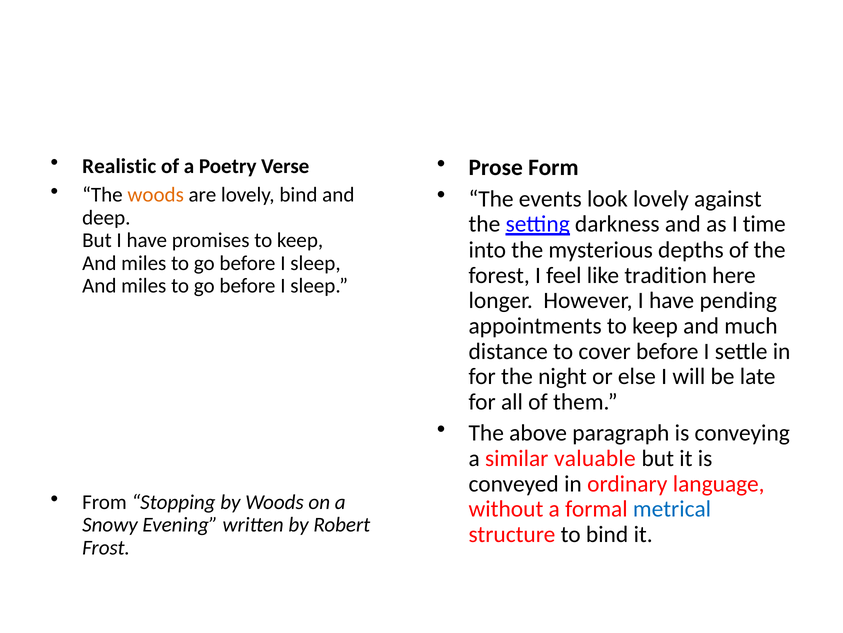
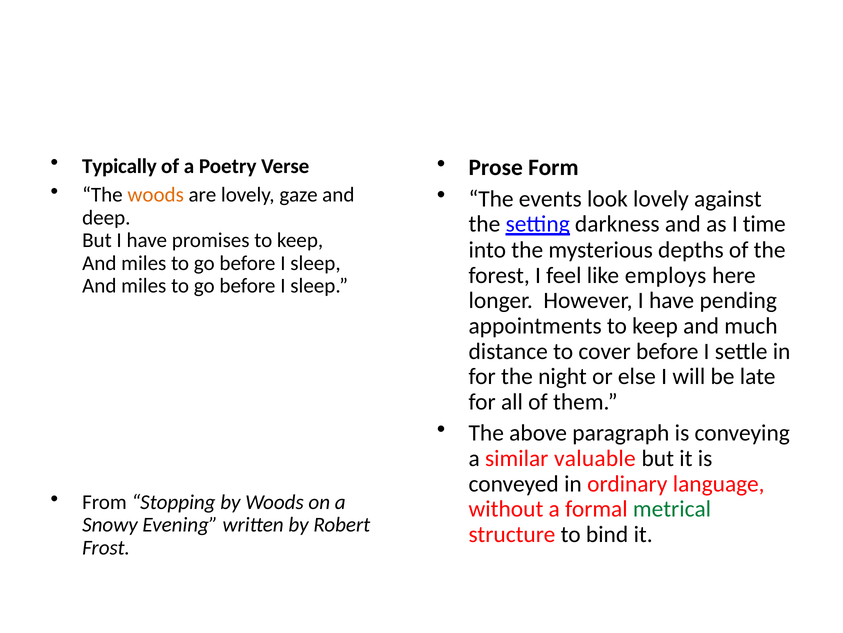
Realistic: Realistic -> Typically
lovely bind: bind -> gaze
tradition: tradition -> employs
metrical colour: blue -> green
